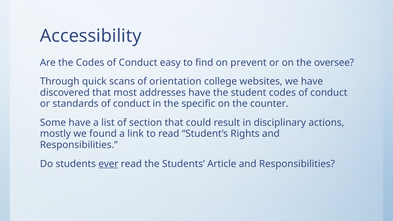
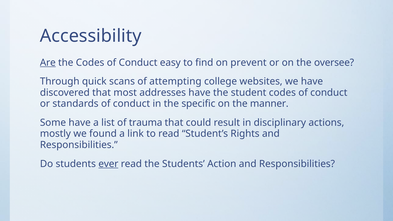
Are underline: none -> present
orientation: orientation -> attempting
counter: counter -> manner
section: section -> trauma
Article: Article -> Action
